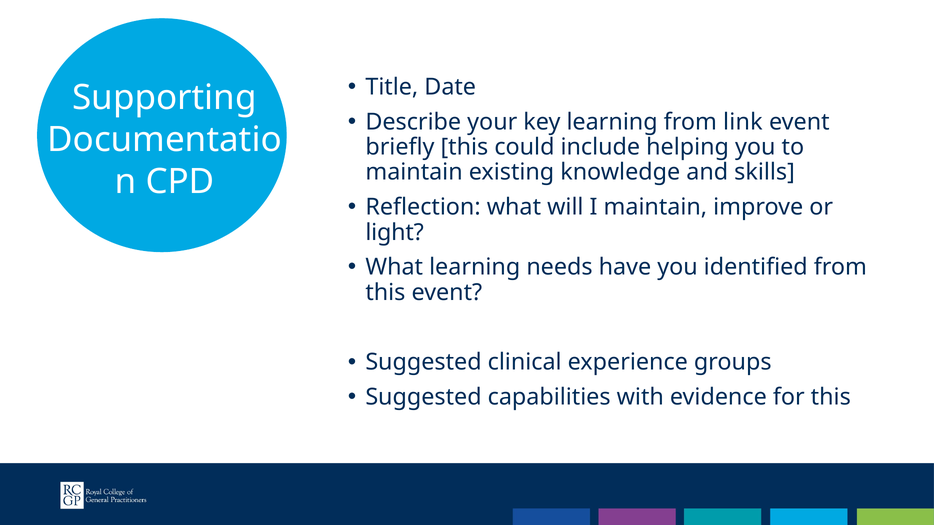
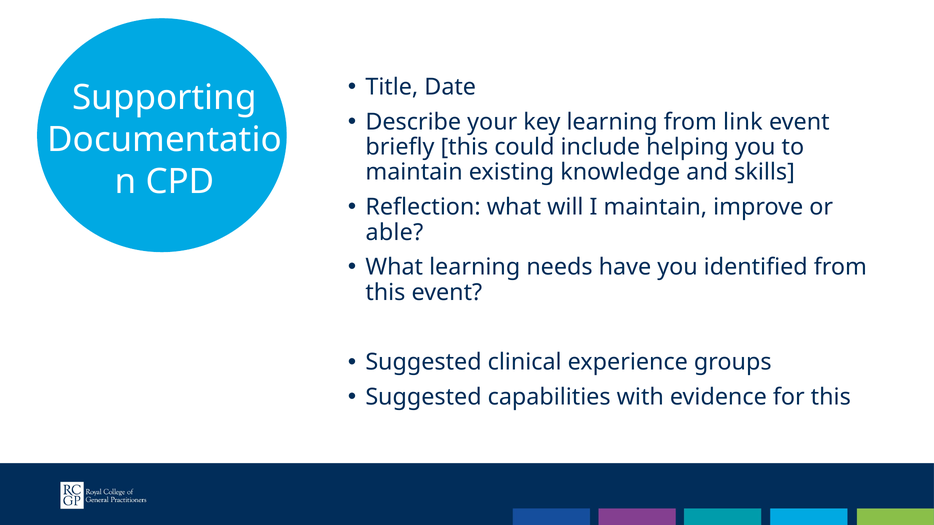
light: light -> able
